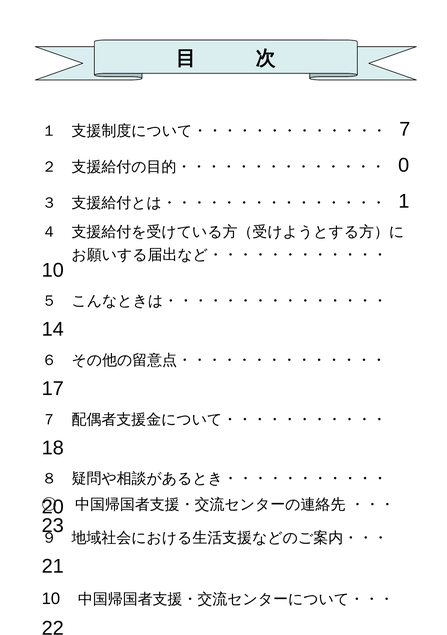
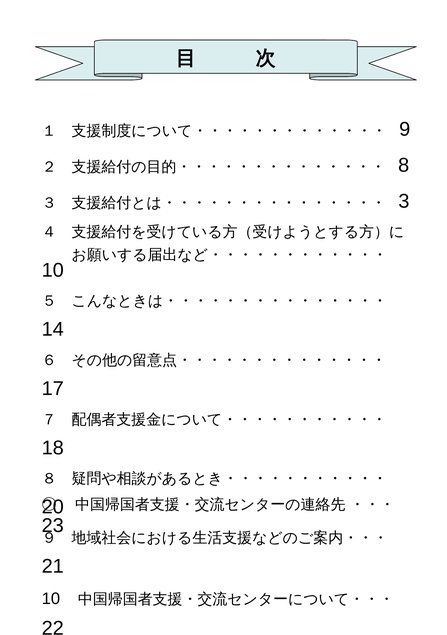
7: 7 -> 9
0: 0 -> 8
1: 1 -> 3
